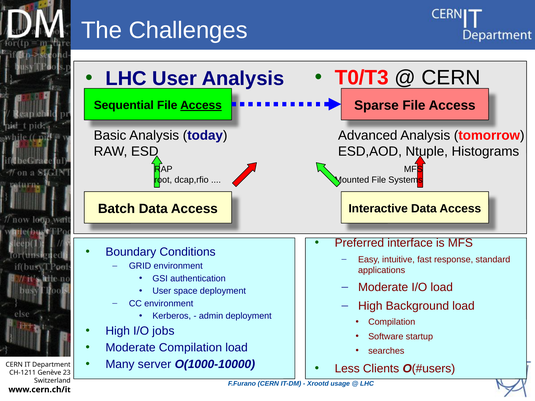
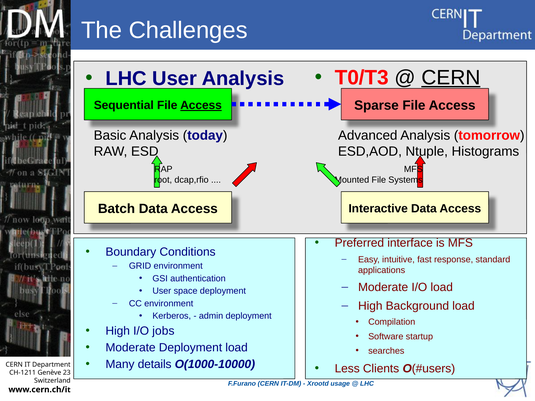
CERN at (451, 78) underline: none -> present
Moderate Compilation: Compilation -> Deployment
server: server -> details
